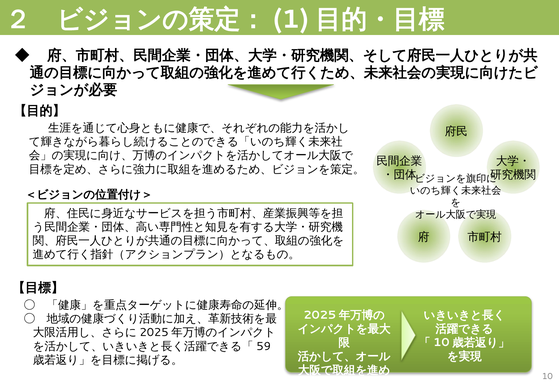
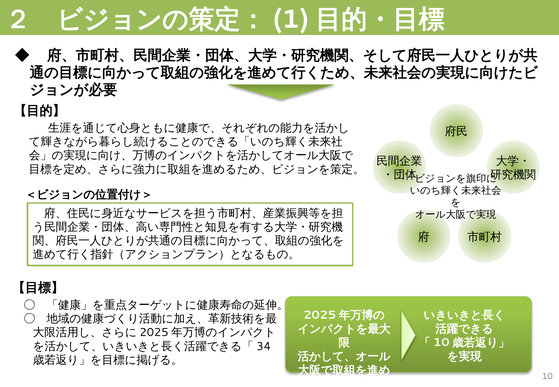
59: 59 -> 34
